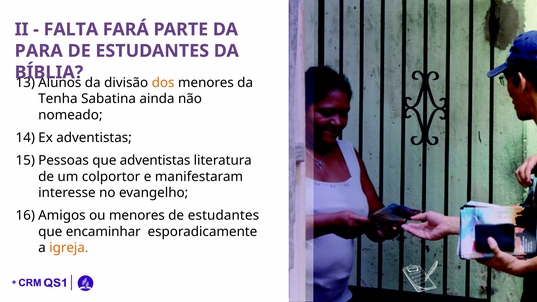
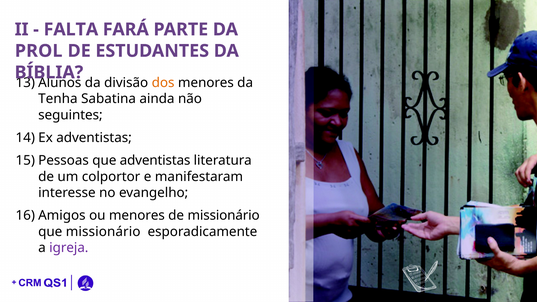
PARA: PARA -> PROL
nomeado: nomeado -> seguintes
estudantes at (223, 216): estudantes -> missionário
que encaminhar: encaminhar -> missionário
igreja colour: orange -> purple
